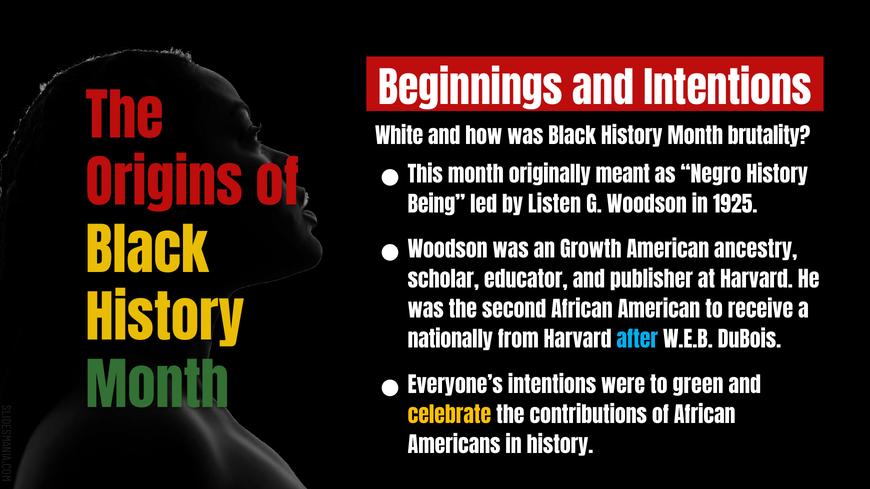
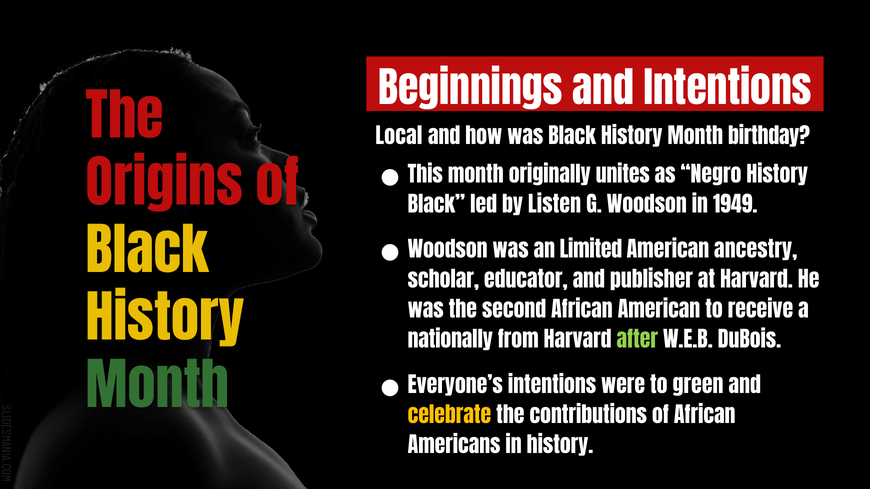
White: White -> Local
brutality: brutality -> birthday
meant: meant -> unites
Being at (436, 206): Being -> Black
1925: 1925 -> 1949
Growth: Growth -> Limited
after colour: light blue -> light green
